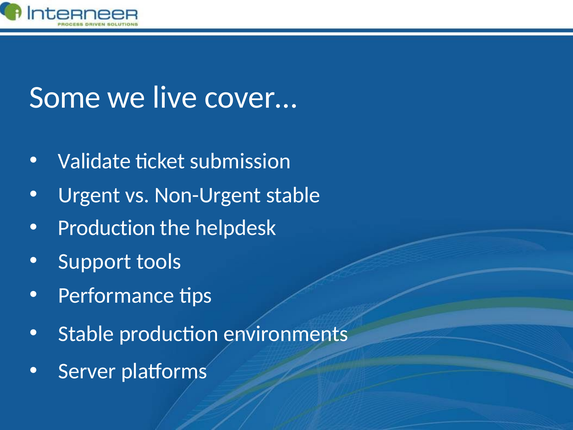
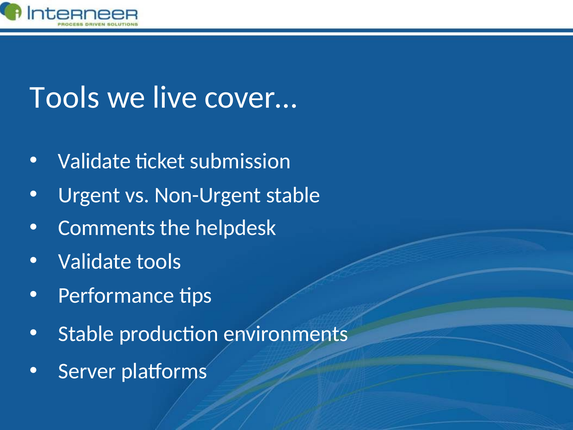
Some at (65, 97): Some -> Tools
Production at (107, 228): Production -> Comments
Support at (95, 261): Support -> Validate
